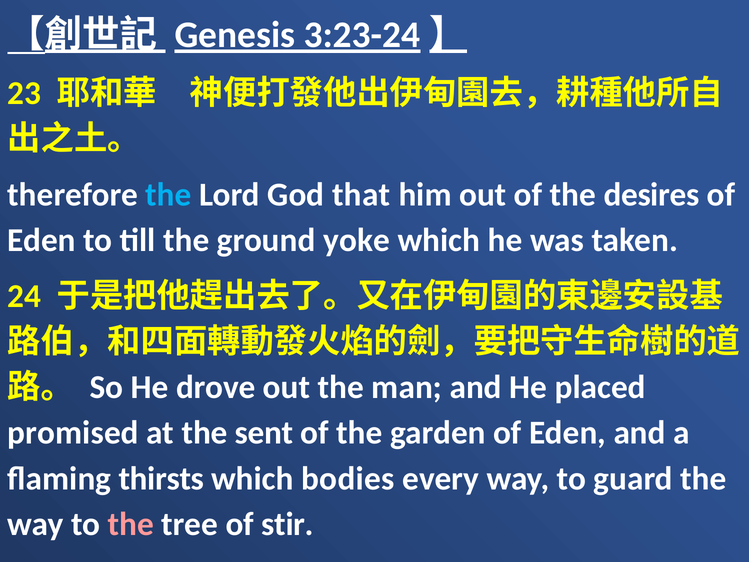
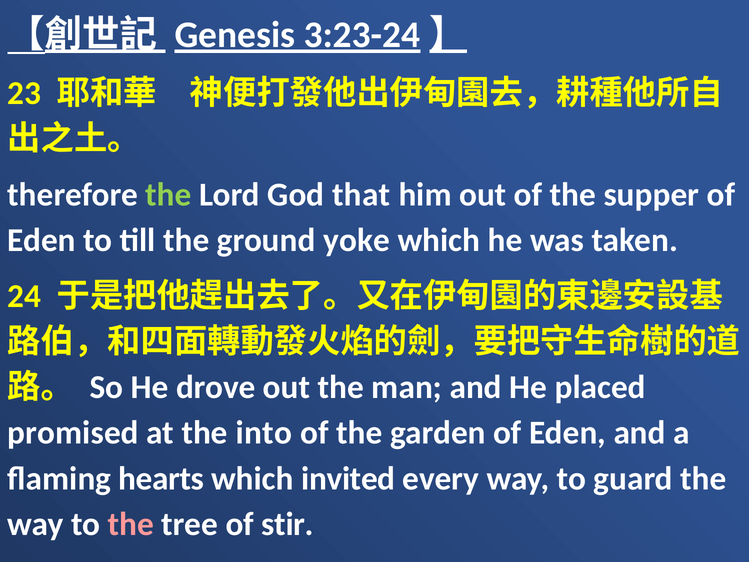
the at (168, 195) colour: light blue -> light green
desires: desires -> supper
sent: sent -> into
thirsts: thirsts -> hearts
bodies: bodies -> invited
